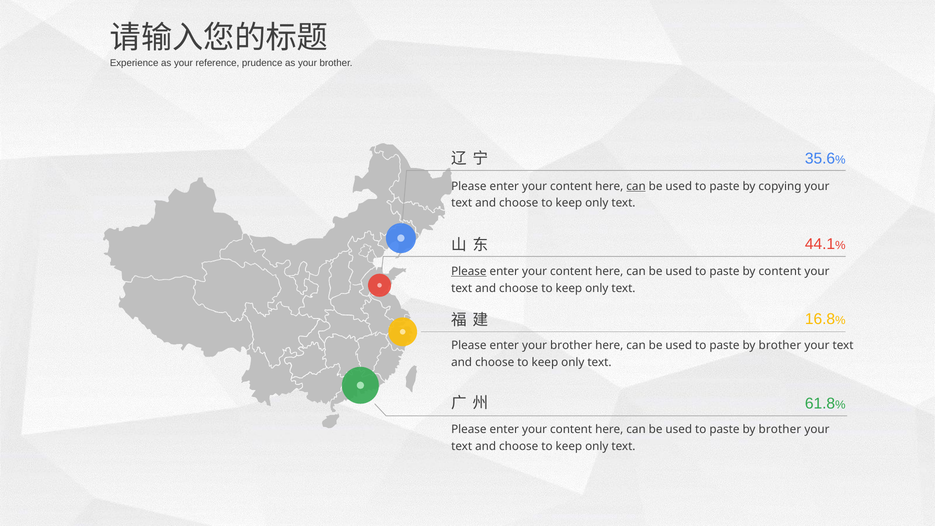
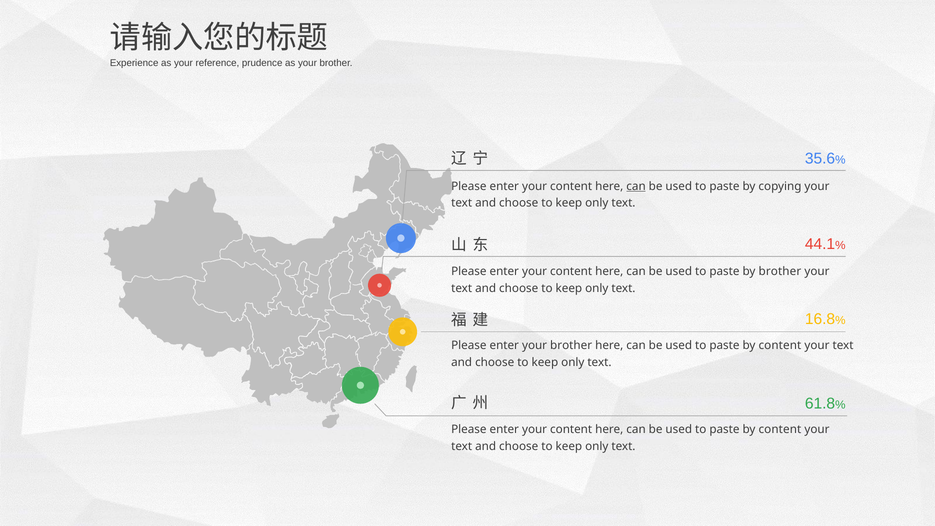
Please at (469, 271) underline: present -> none
by content: content -> brother
brother at (780, 345): brother -> content
brother at (780, 429): brother -> content
